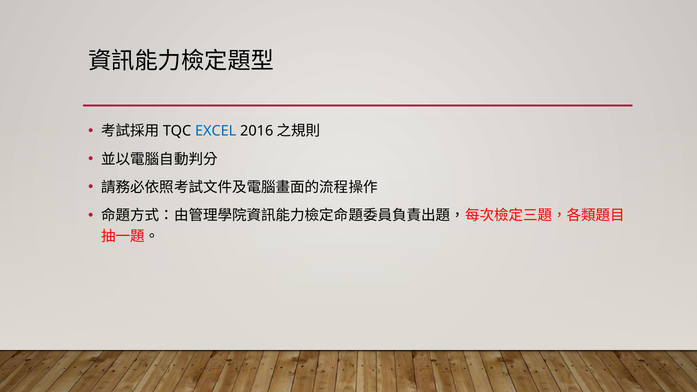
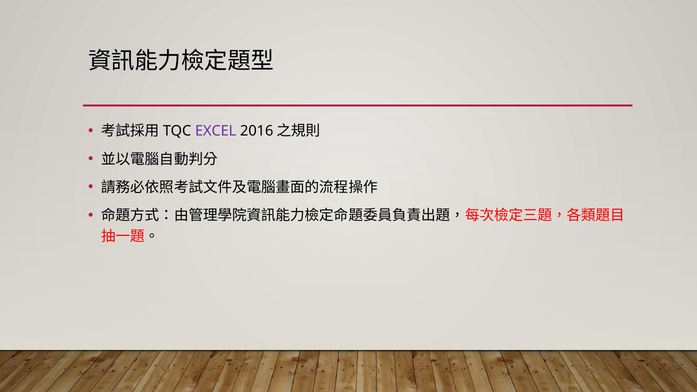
EXCEL colour: blue -> purple
